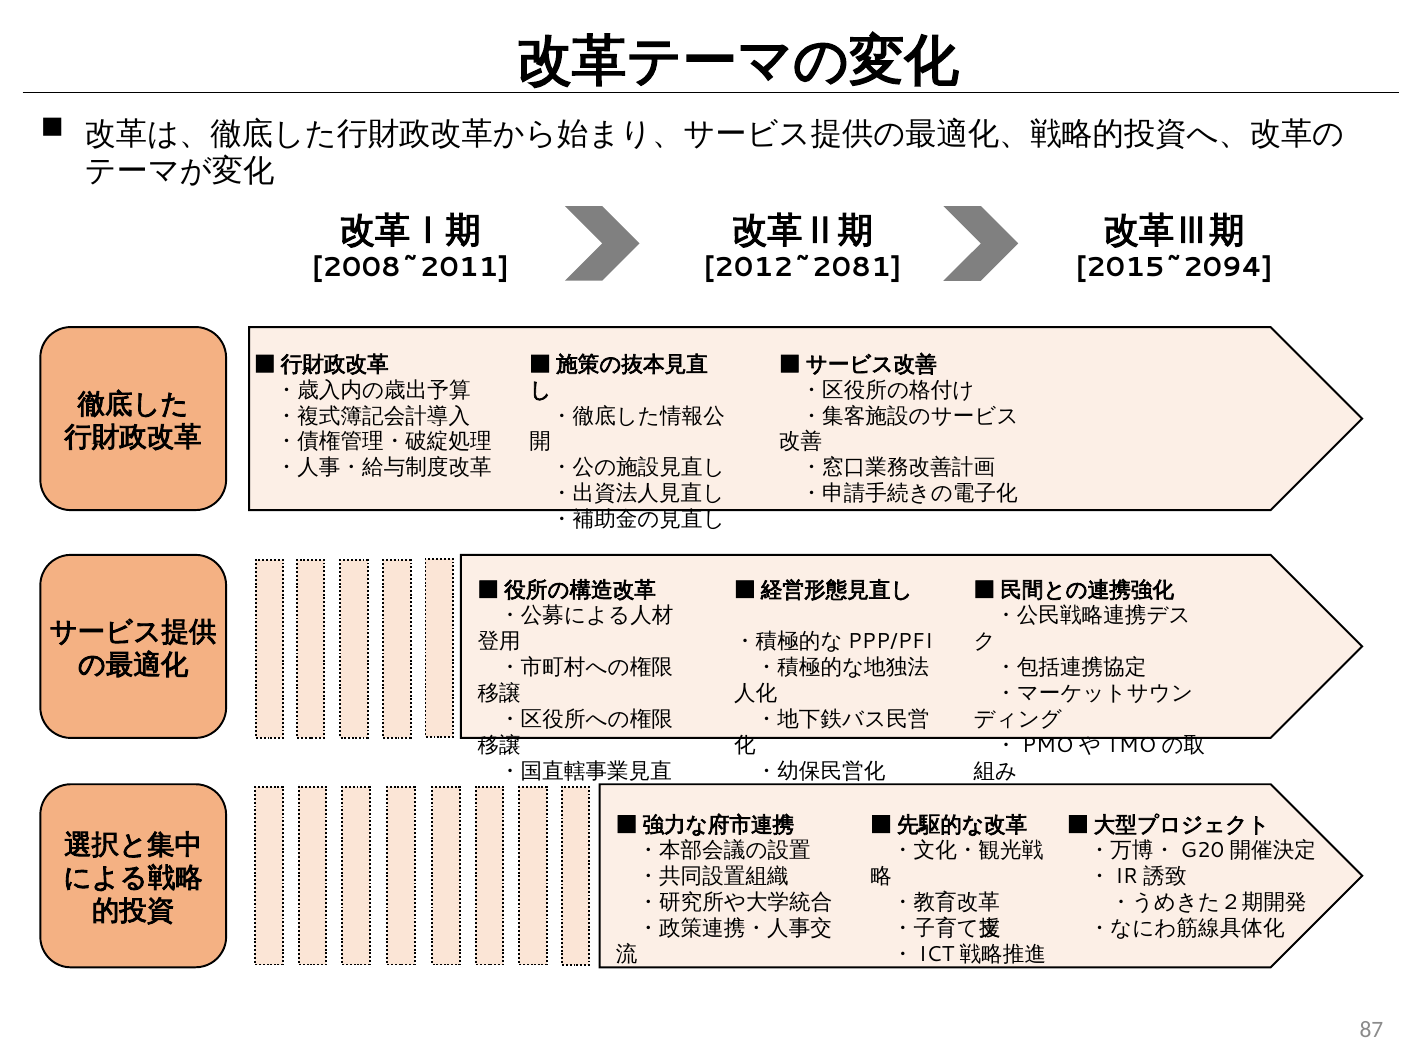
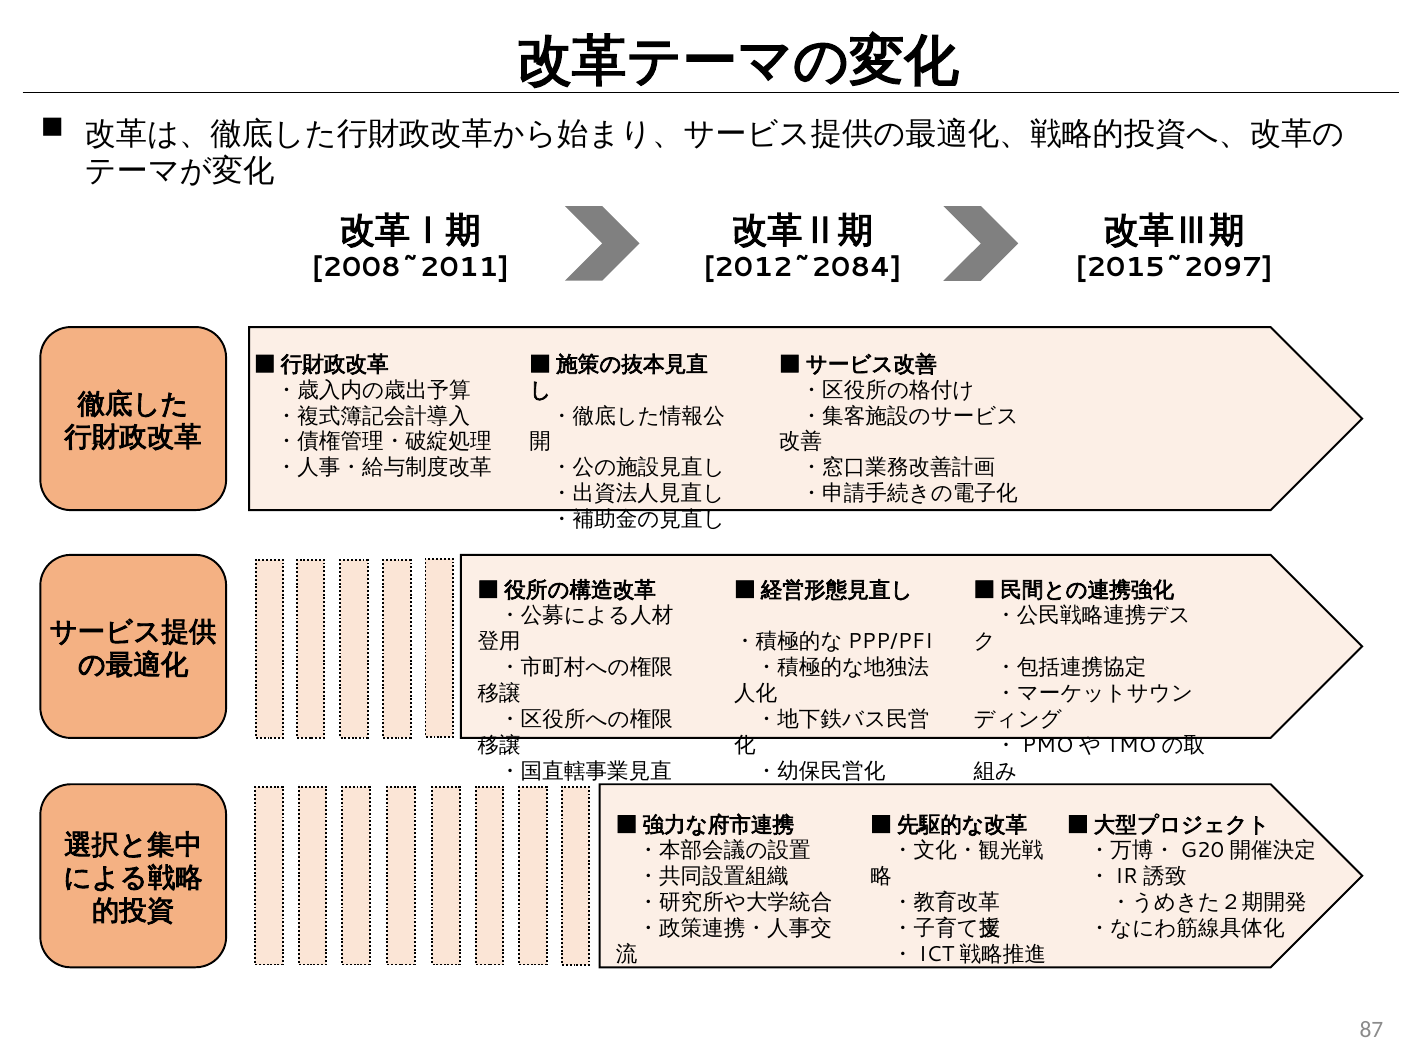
2012~2081: 2012~2081 -> 2012~2084
2015~2094: 2015~2094 -> 2015~2097
